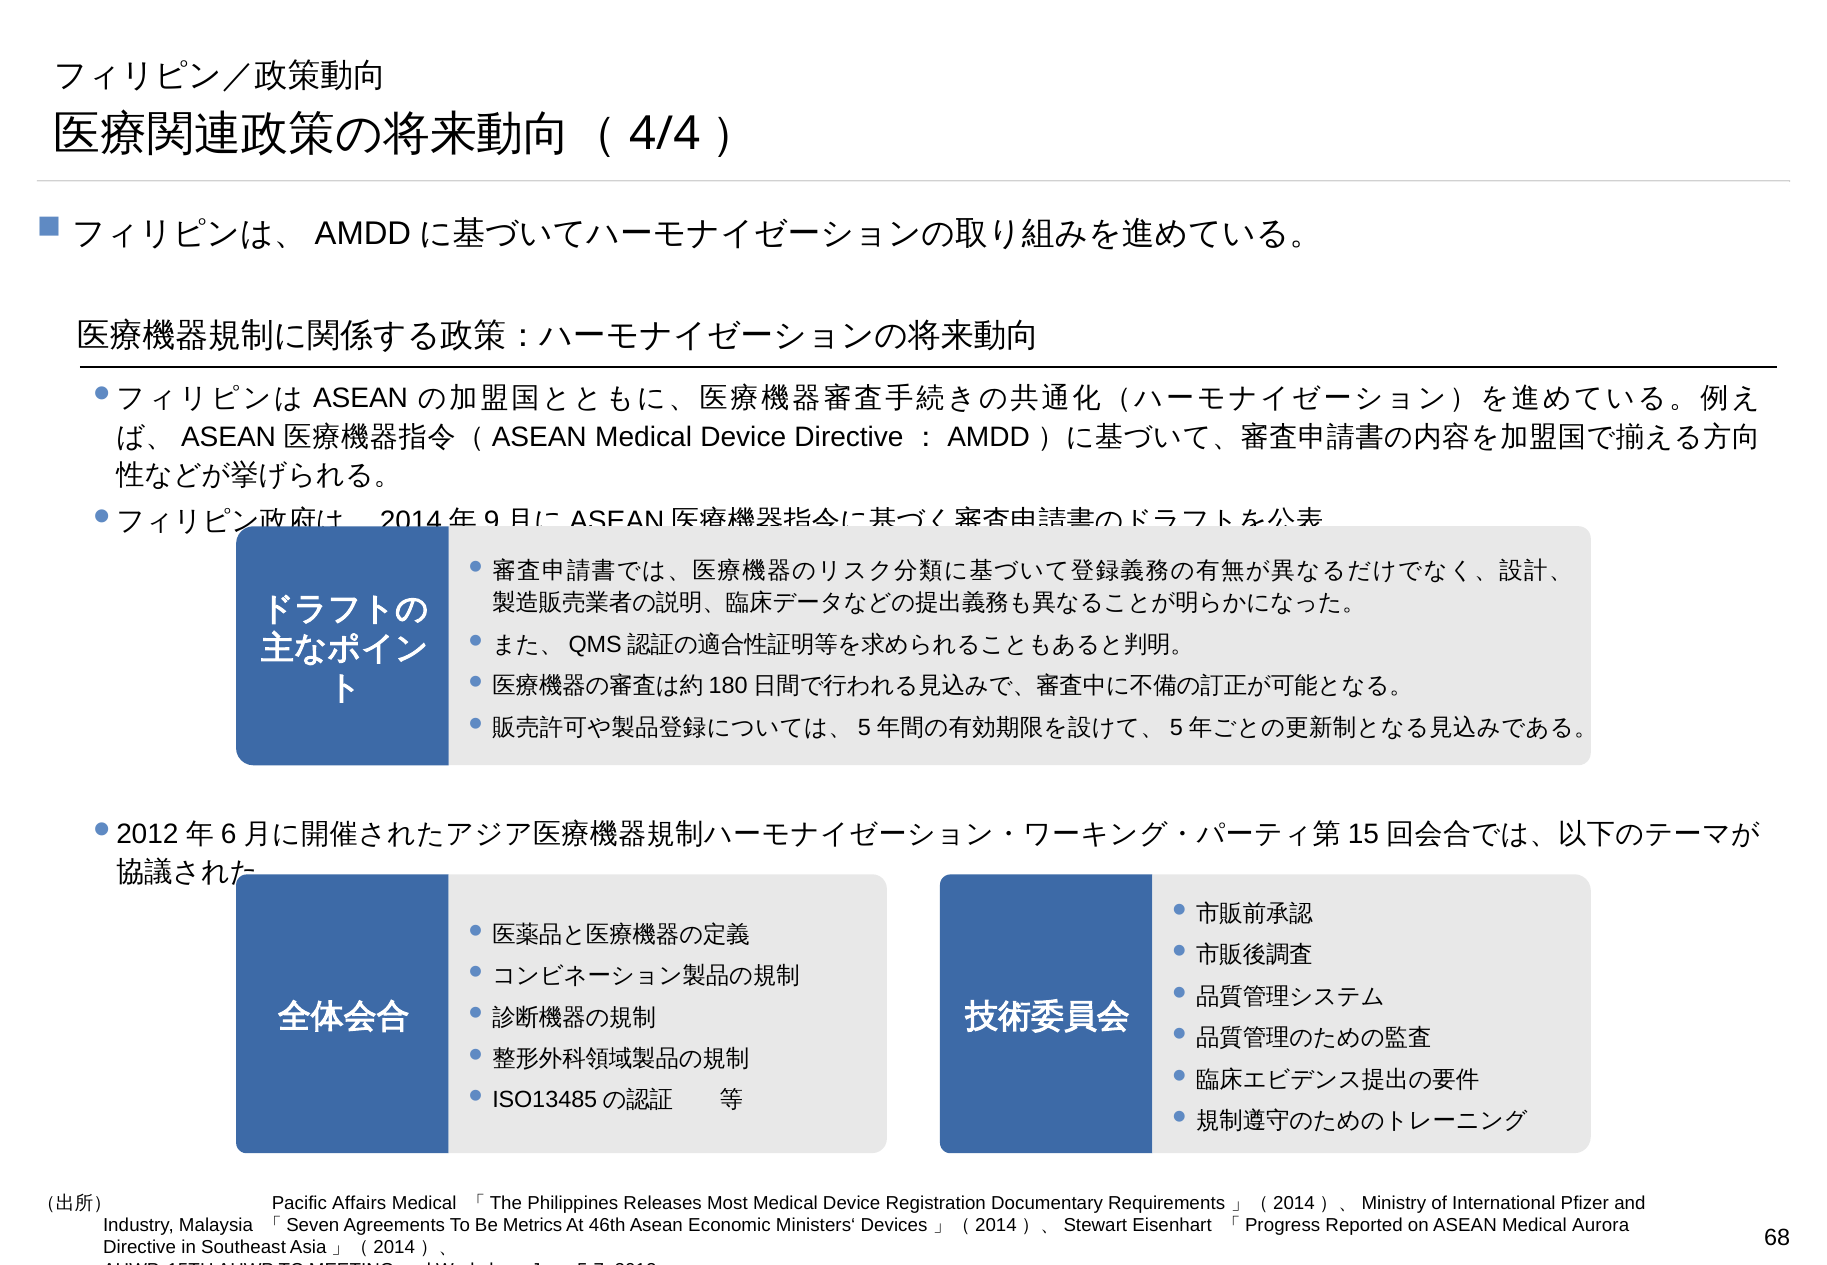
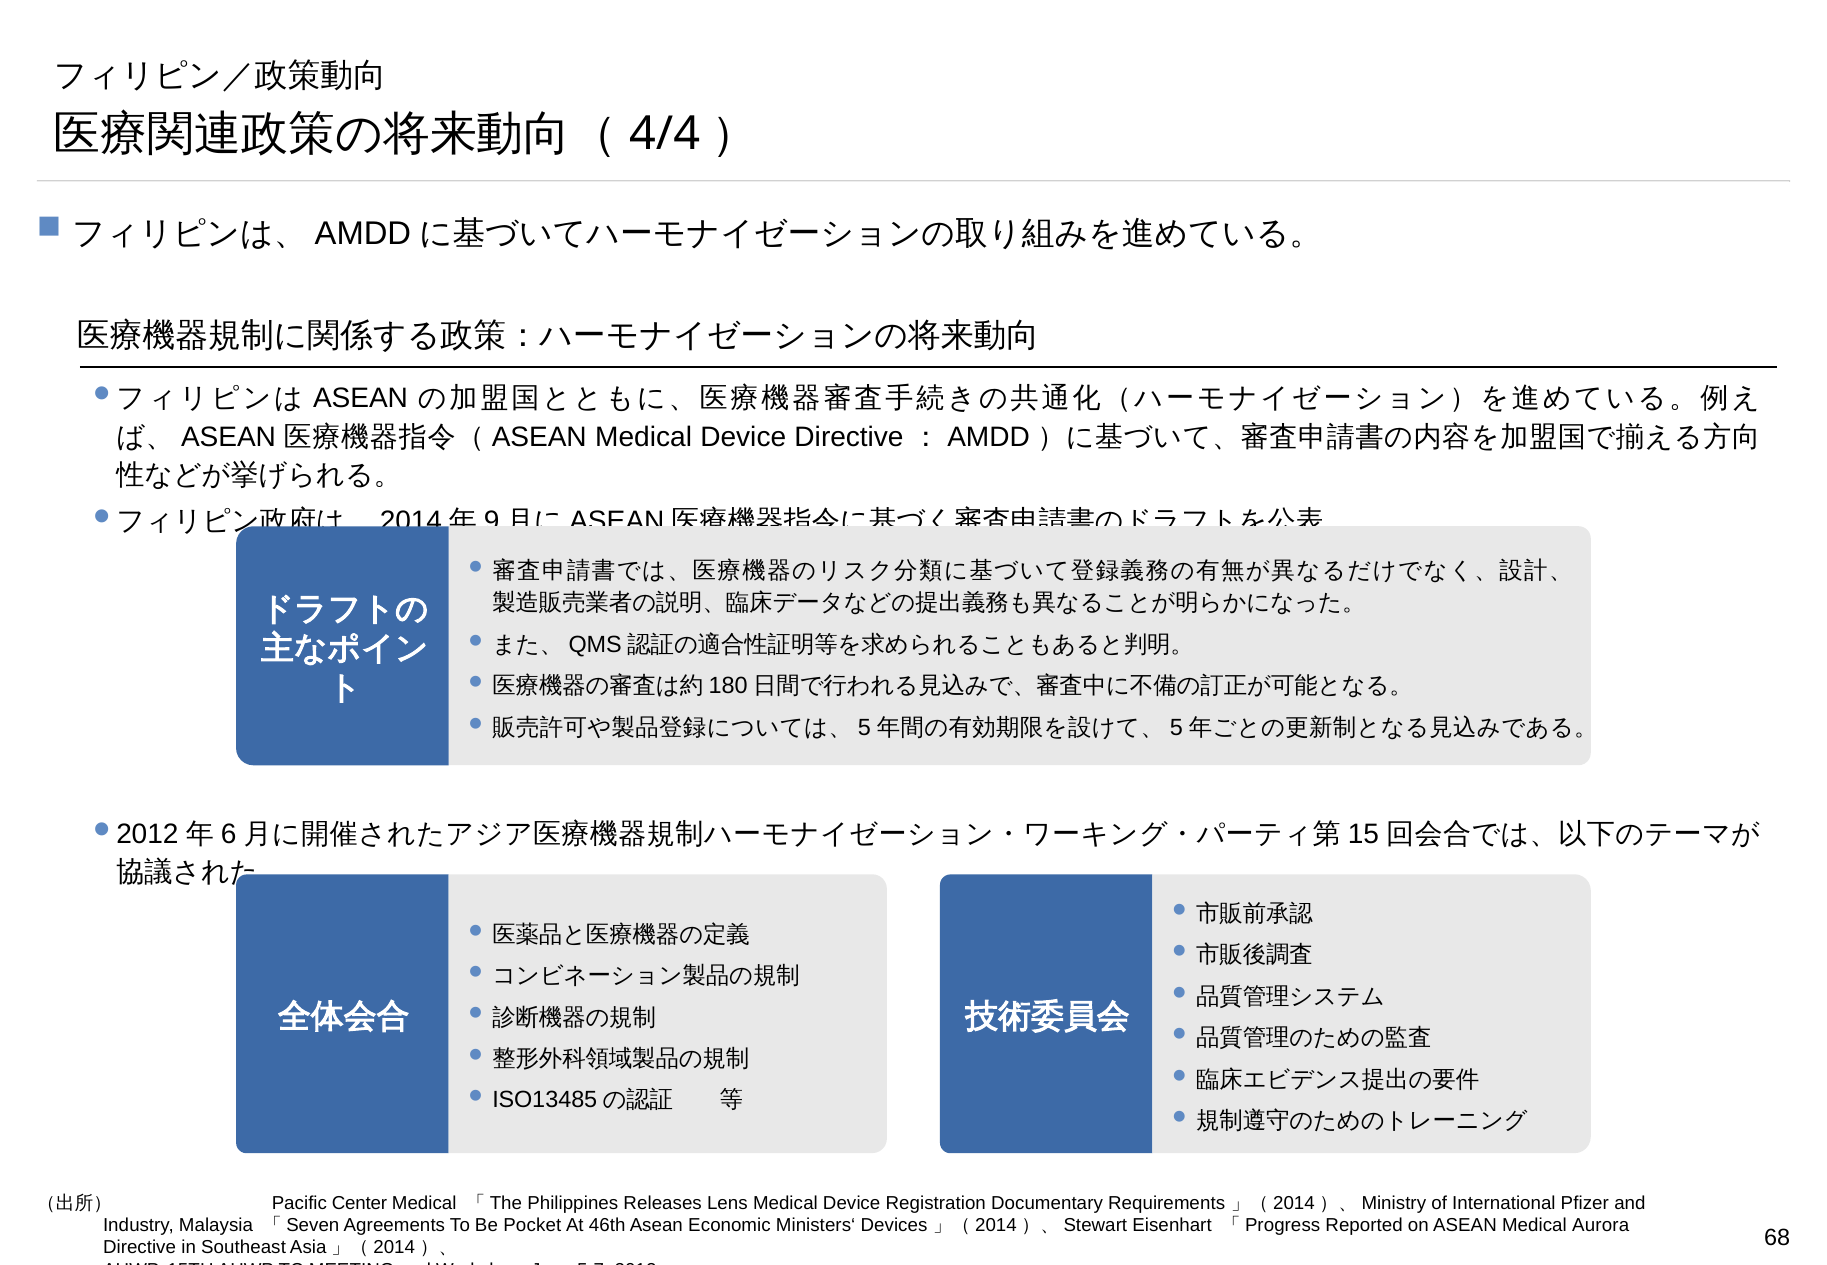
Affairs: Affairs -> Center
Most: Most -> Lens
Metrics: Metrics -> Pocket
